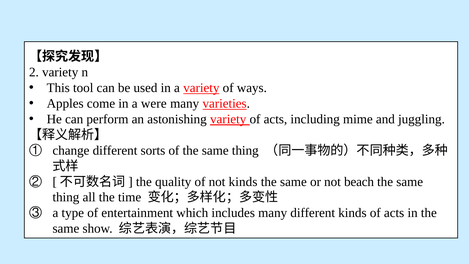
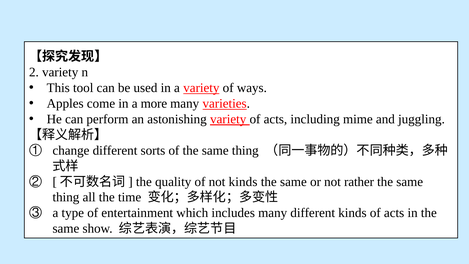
were: were -> more
beach: beach -> rather
